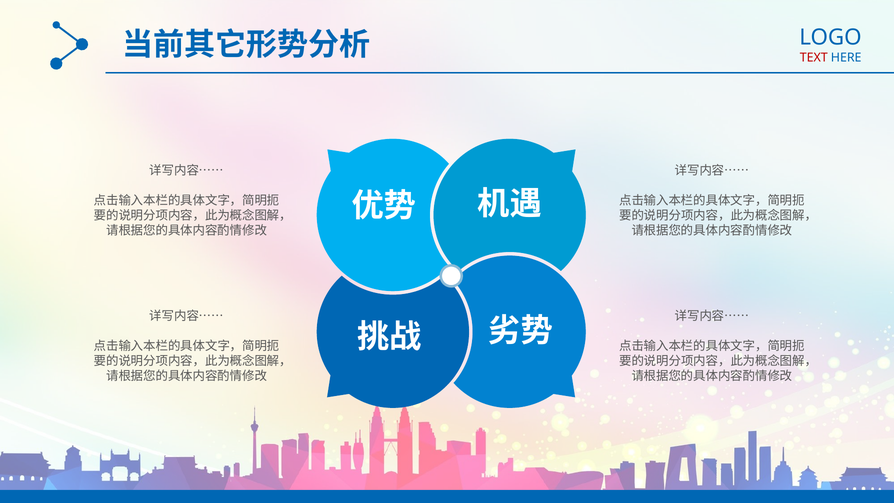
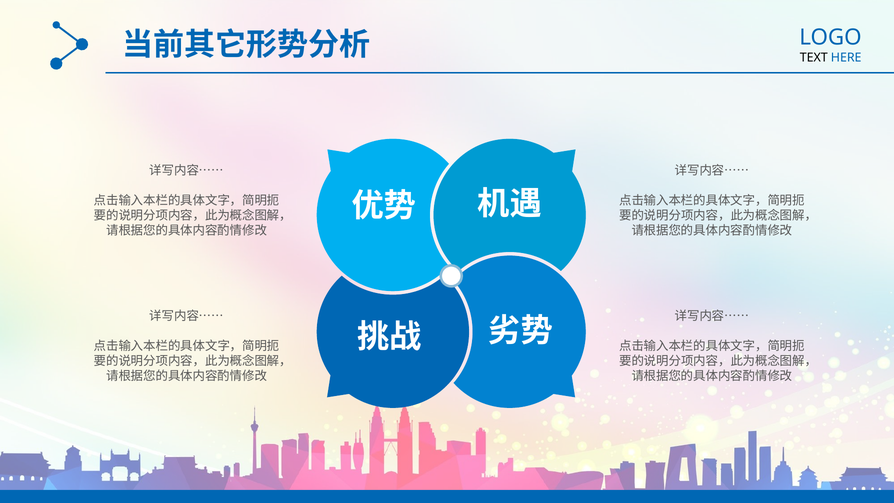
TEXT colour: red -> black
